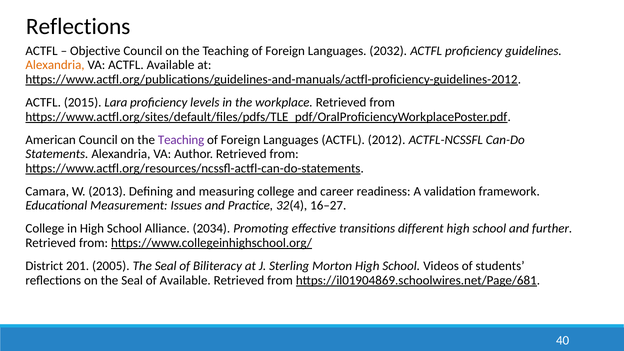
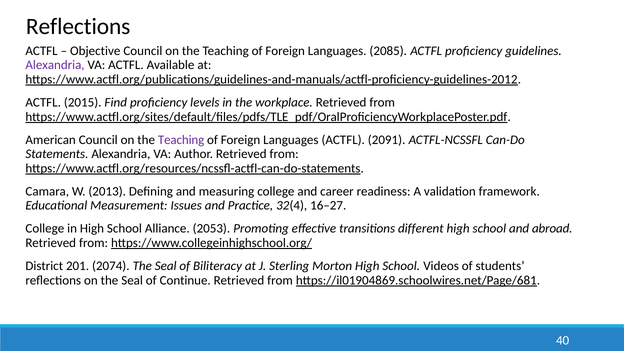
2032: 2032 -> 2085
Alexandria at (55, 65) colour: orange -> purple
Lara: Lara -> Find
2012: 2012 -> 2091
2034: 2034 -> 2053
further: further -> abroad
2005: 2005 -> 2074
of Available: Available -> Continue
